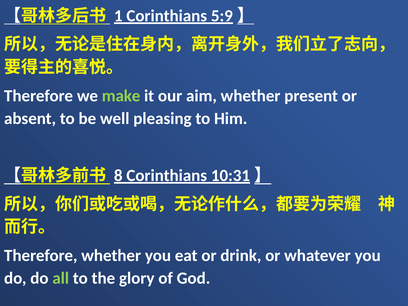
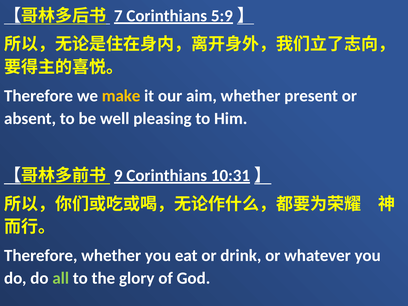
1: 1 -> 7
make colour: light green -> yellow
8: 8 -> 9
